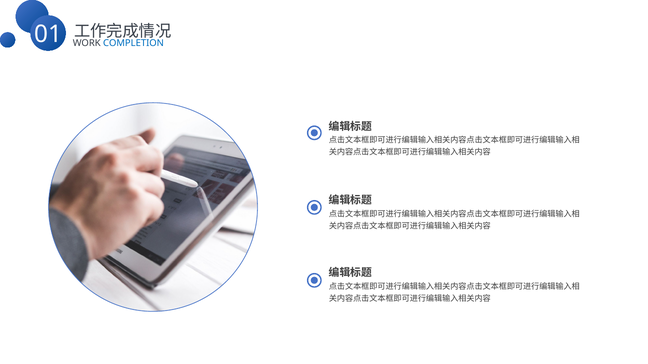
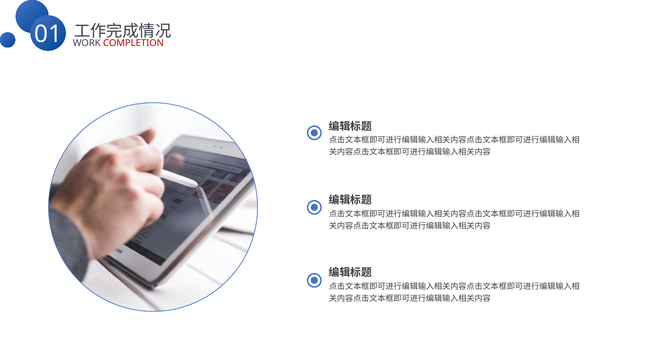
COMPLETION colour: blue -> red
